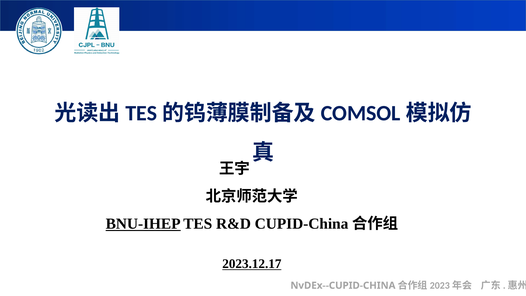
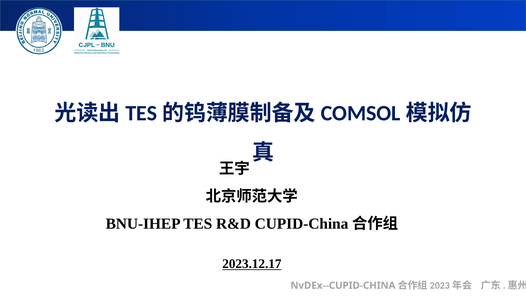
BNU-IHEP underline: present -> none
